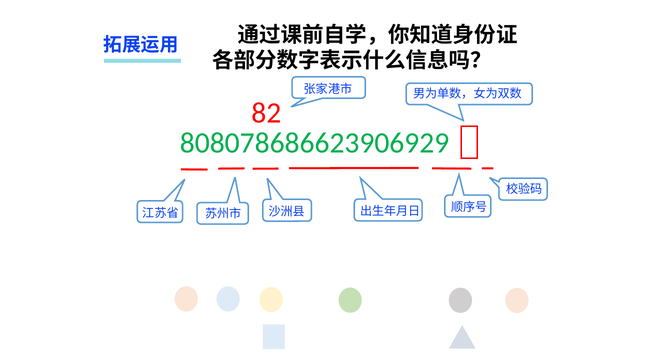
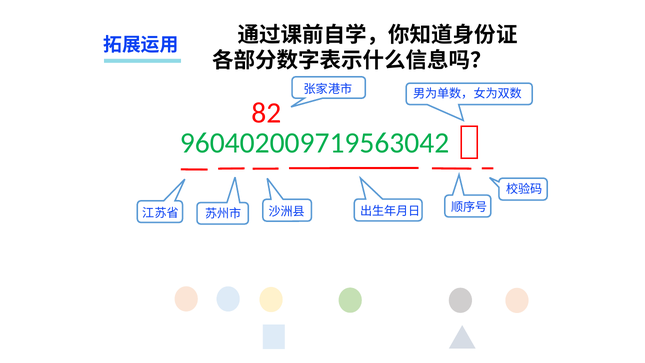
808078686623906929: 808078686623906929 -> 960402009719563042
